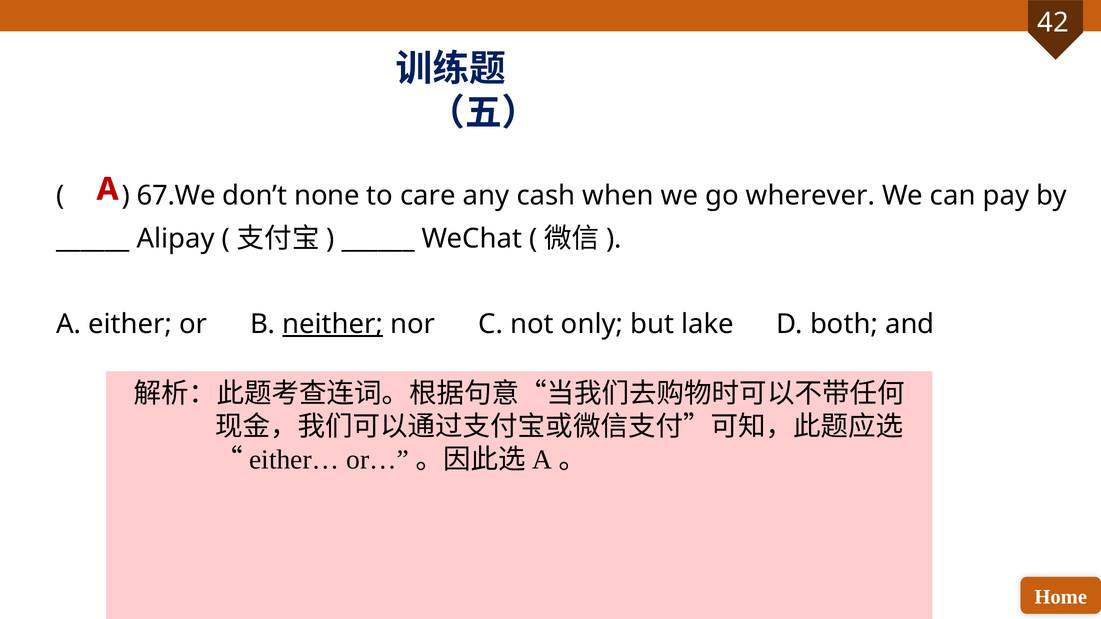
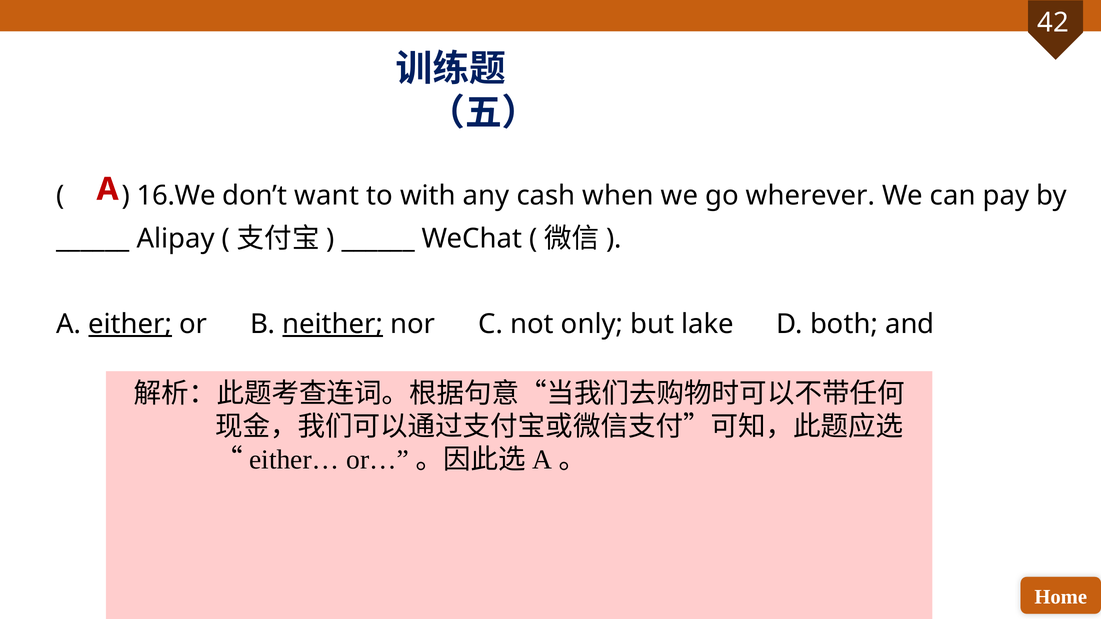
67.We: 67.We -> 16.We
none: none -> want
care: care -> with
either underline: none -> present
